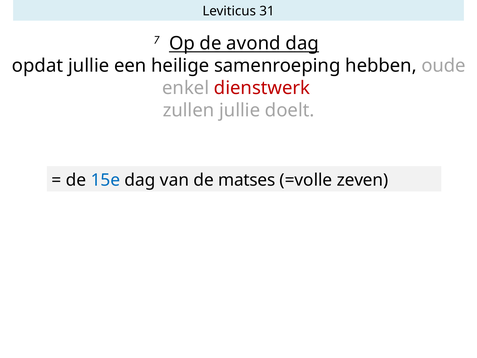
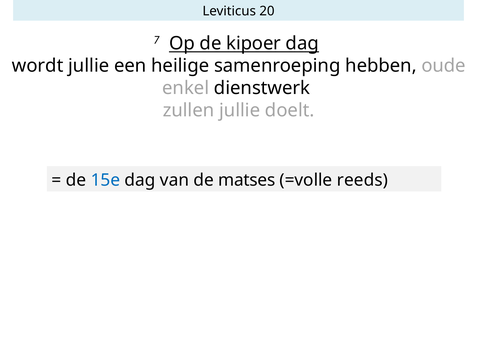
31: 31 -> 20
avond: avond -> kipoer
opdat: opdat -> wordt
dienstwerk colour: red -> black
zeven: zeven -> reeds
